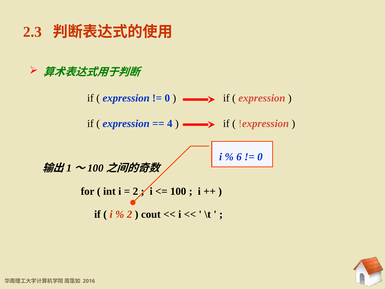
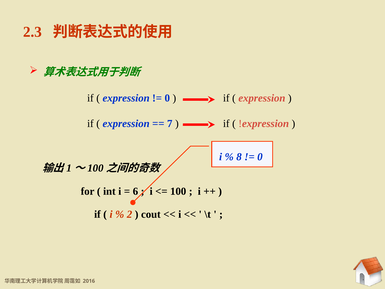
4: 4 -> 7
6: 6 -> 8
2 at (135, 191): 2 -> 6
